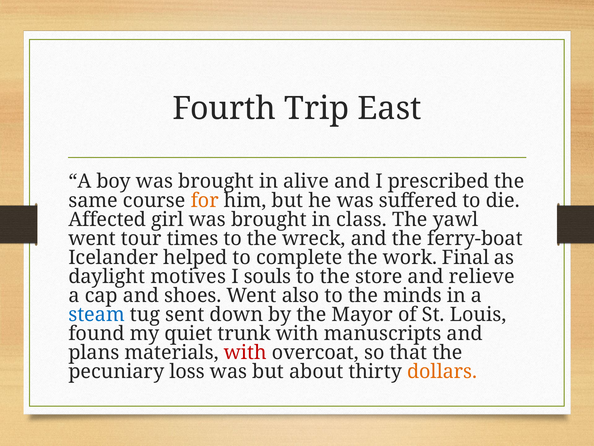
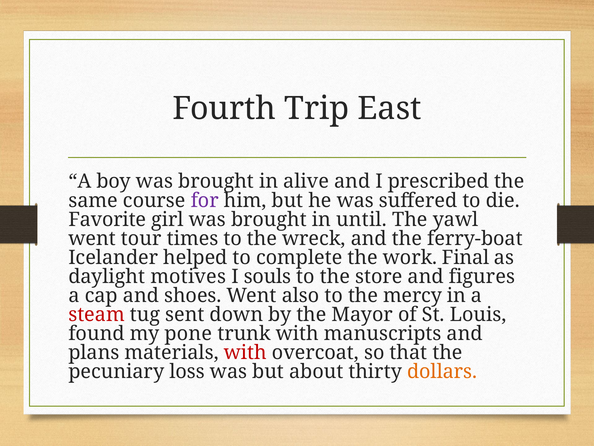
for colour: orange -> purple
Affected: Affected -> Favorite
class: class -> until
relieve: relieve -> figures
minds: minds -> mercy
steam colour: blue -> red
quiet: quiet -> pone
